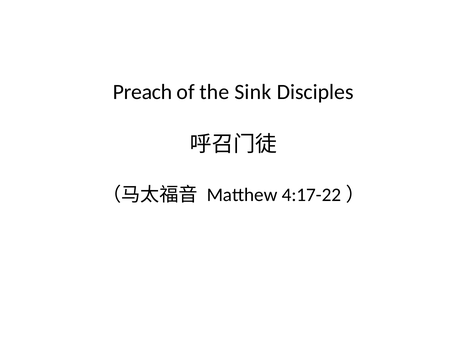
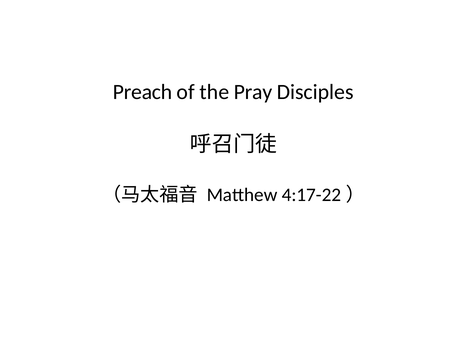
Sink: Sink -> Pray
